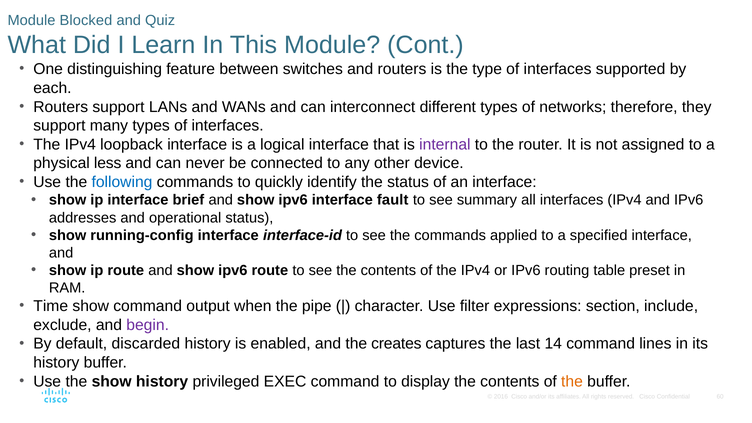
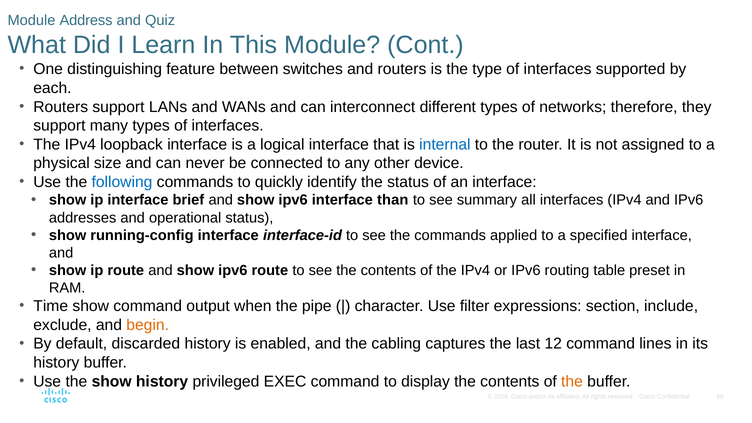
Blocked: Blocked -> Address
internal colour: purple -> blue
less: less -> size
fault: fault -> than
begin colour: purple -> orange
creates: creates -> cabling
14: 14 -> 12
